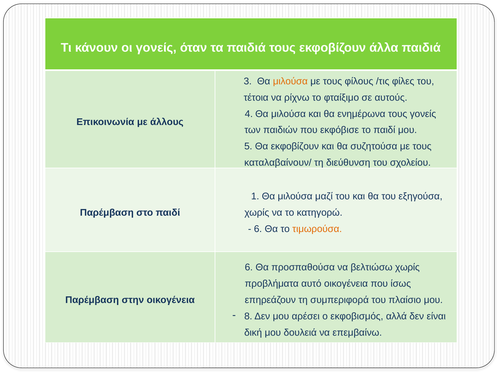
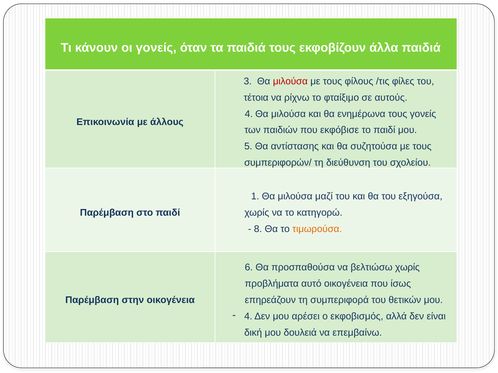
μιλούσα at (290, 81) colour: orange -> red
Θα εκφοβίζουν: εκφοβίζουν -> αντίστασης
καταλαβαίνουν/: καταλαβαίνουν/ -> συμπεριφορών/
6 at (258, 229): 6 -> 8
πλαίσιο: πλαίσιο -> θετικών
8 at (248, 317): 8 -> 4
